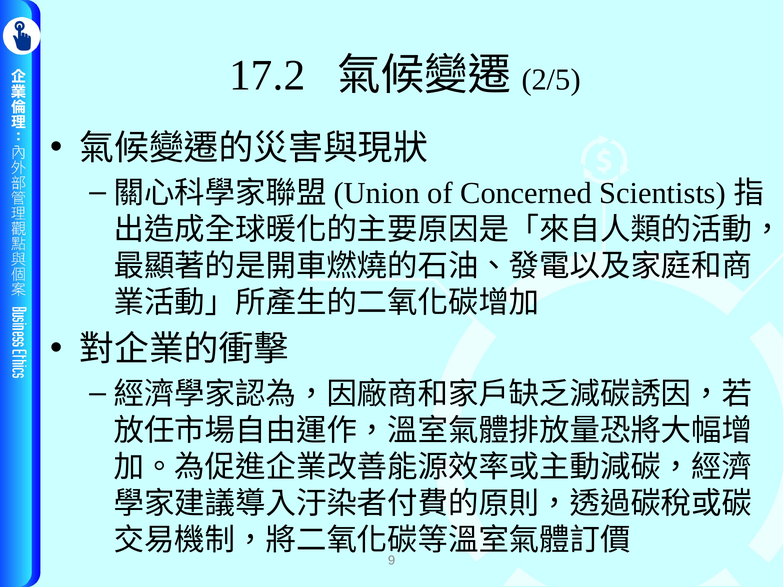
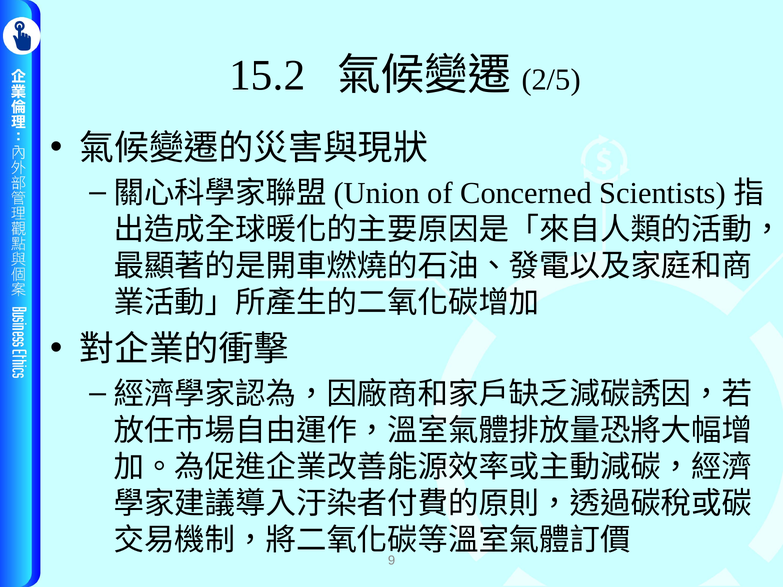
17.2: 17.2 -> 15.2
